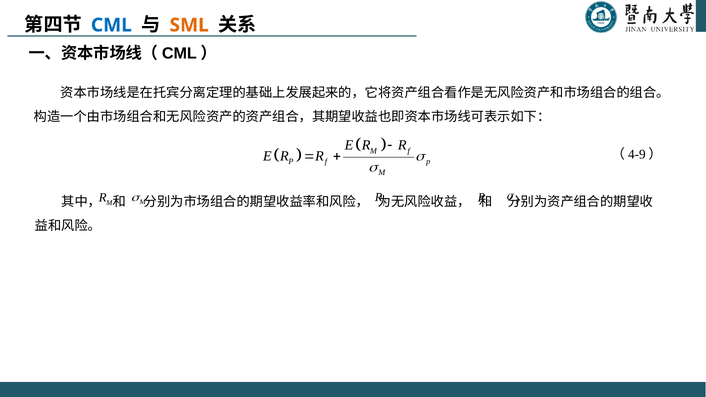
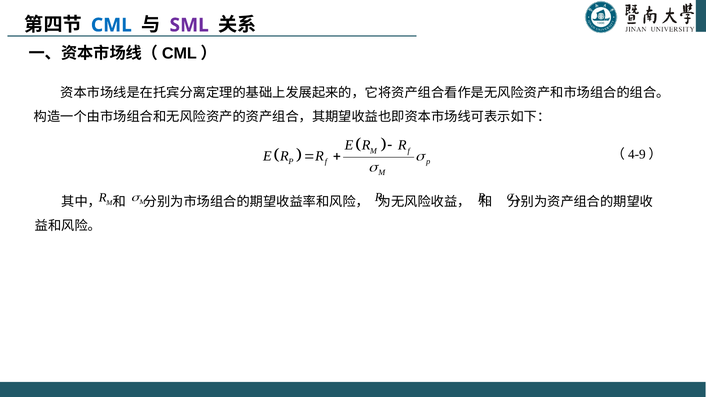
SML colour: orange -> purple
